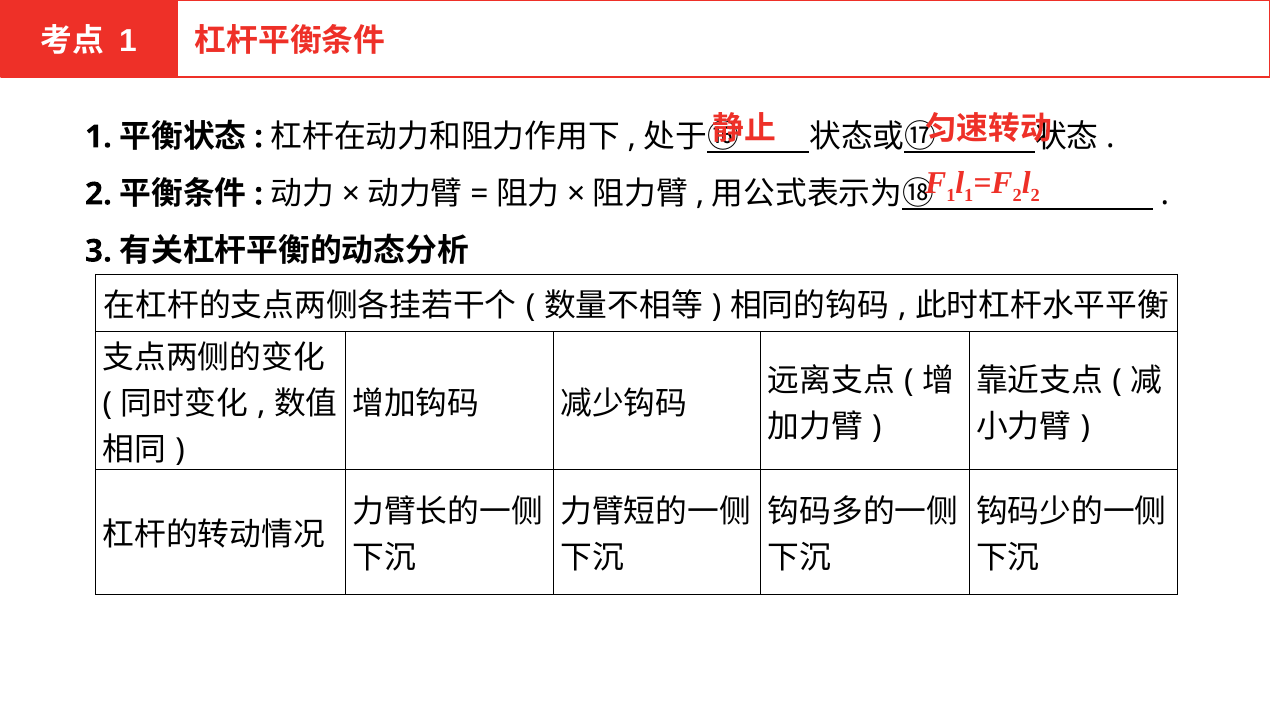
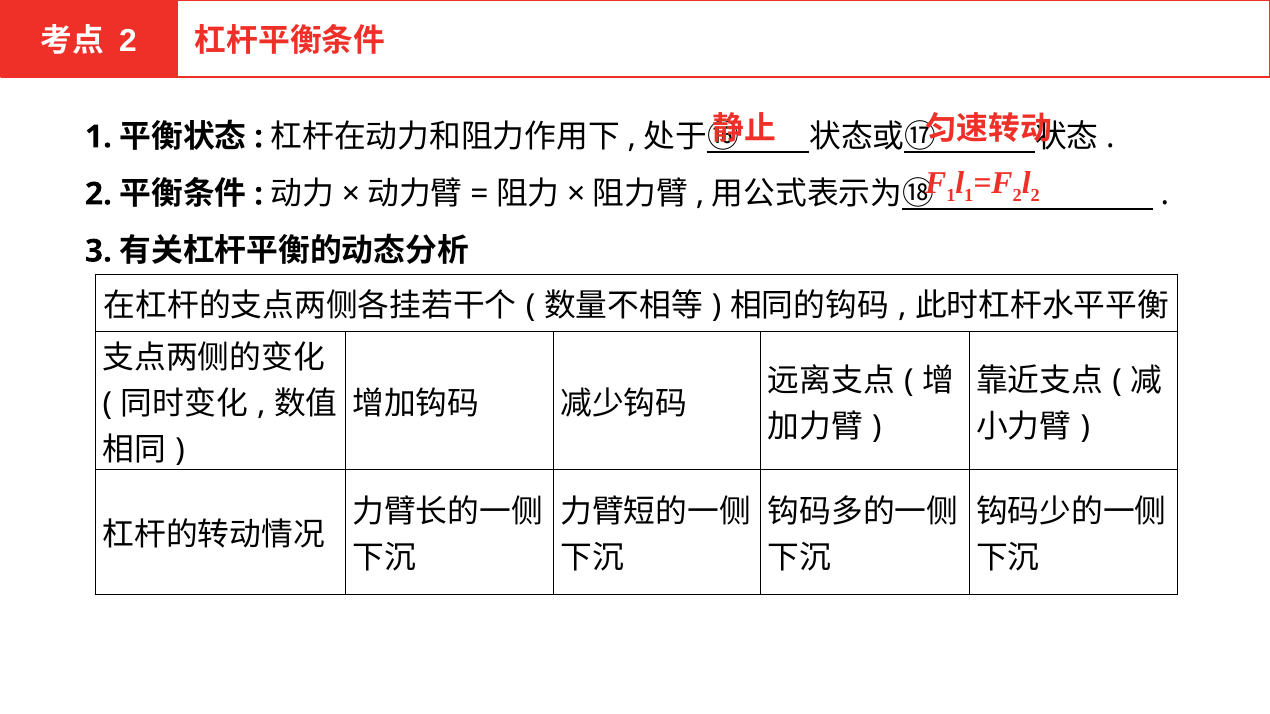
1 at (128, 41): 1 -> 2
